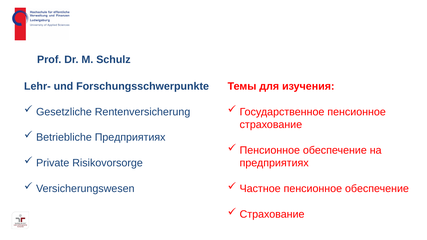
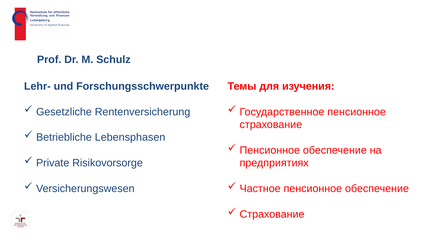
Betriebliche Предприятиях: Предприятиях -> Lebensphasen
